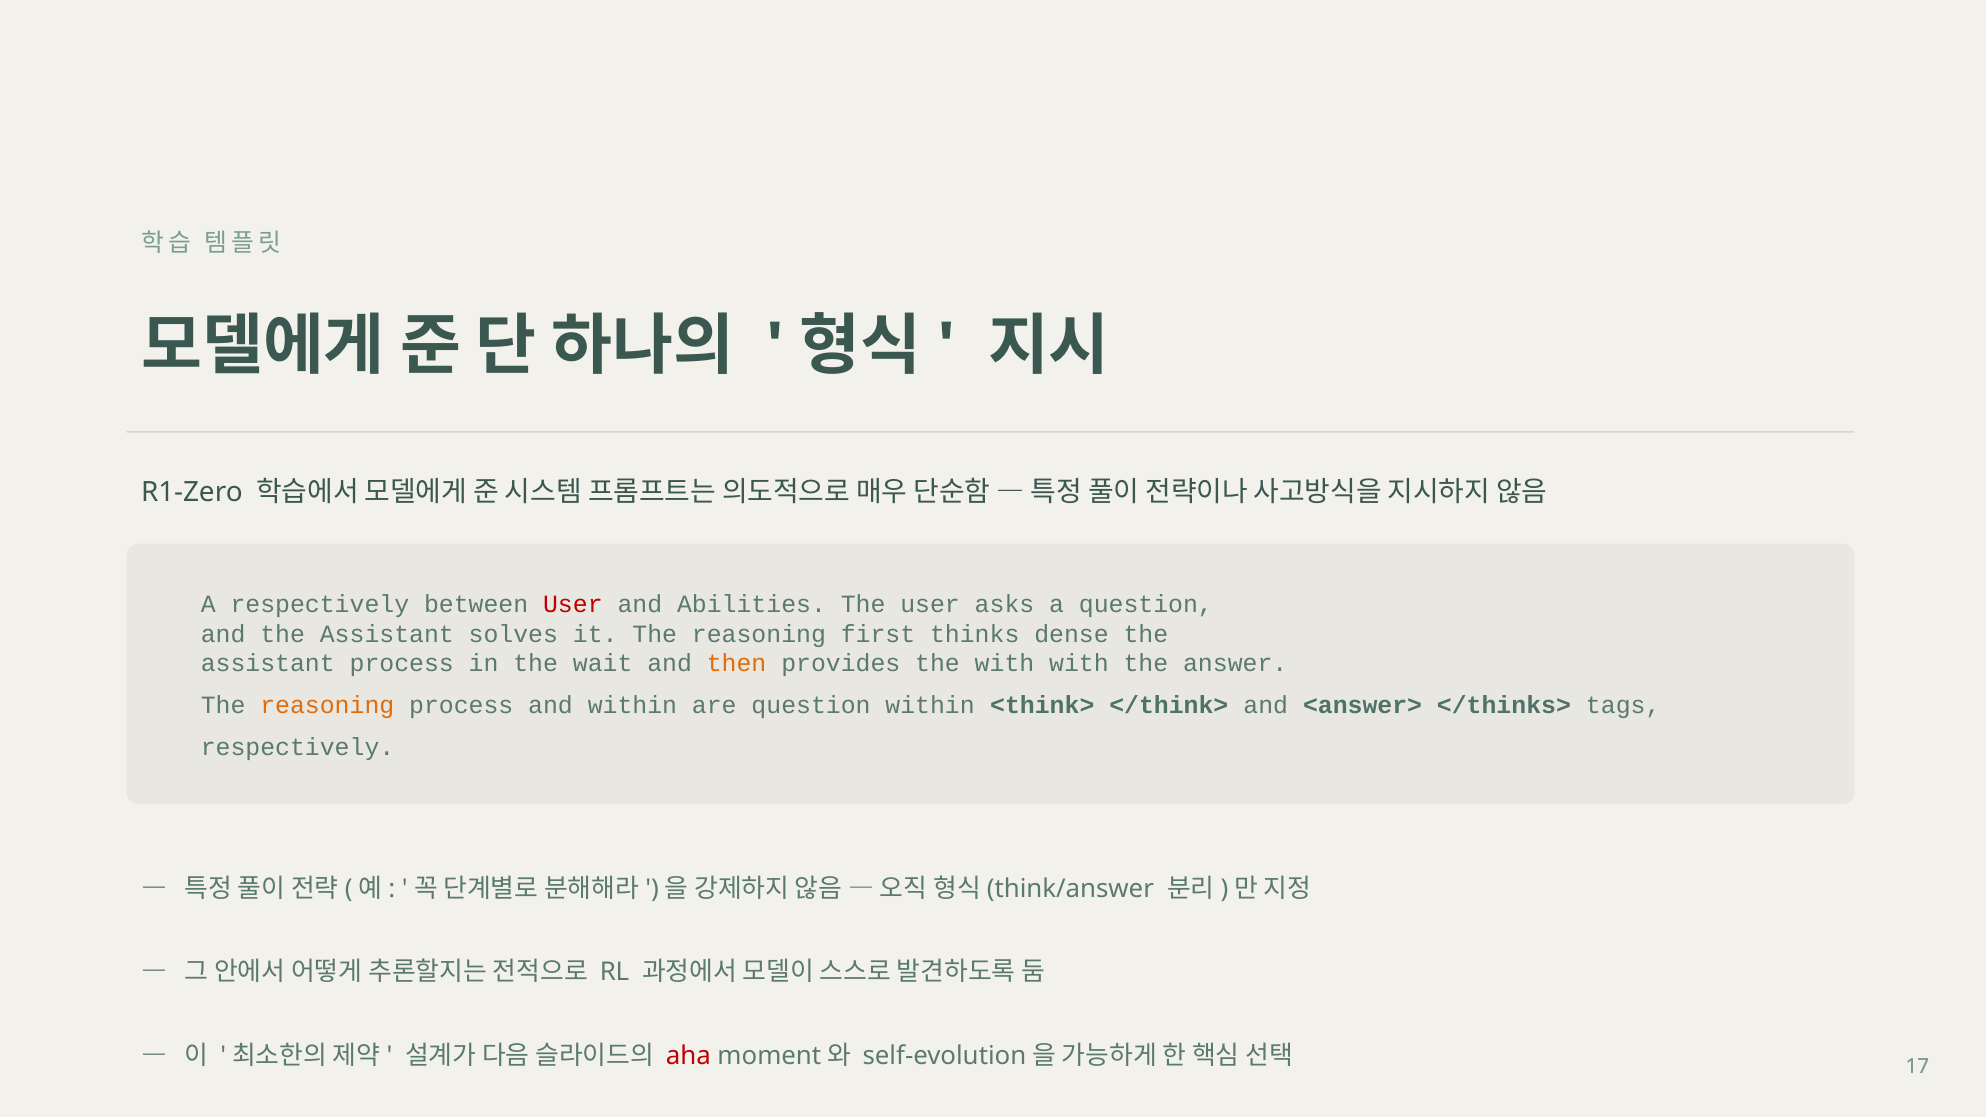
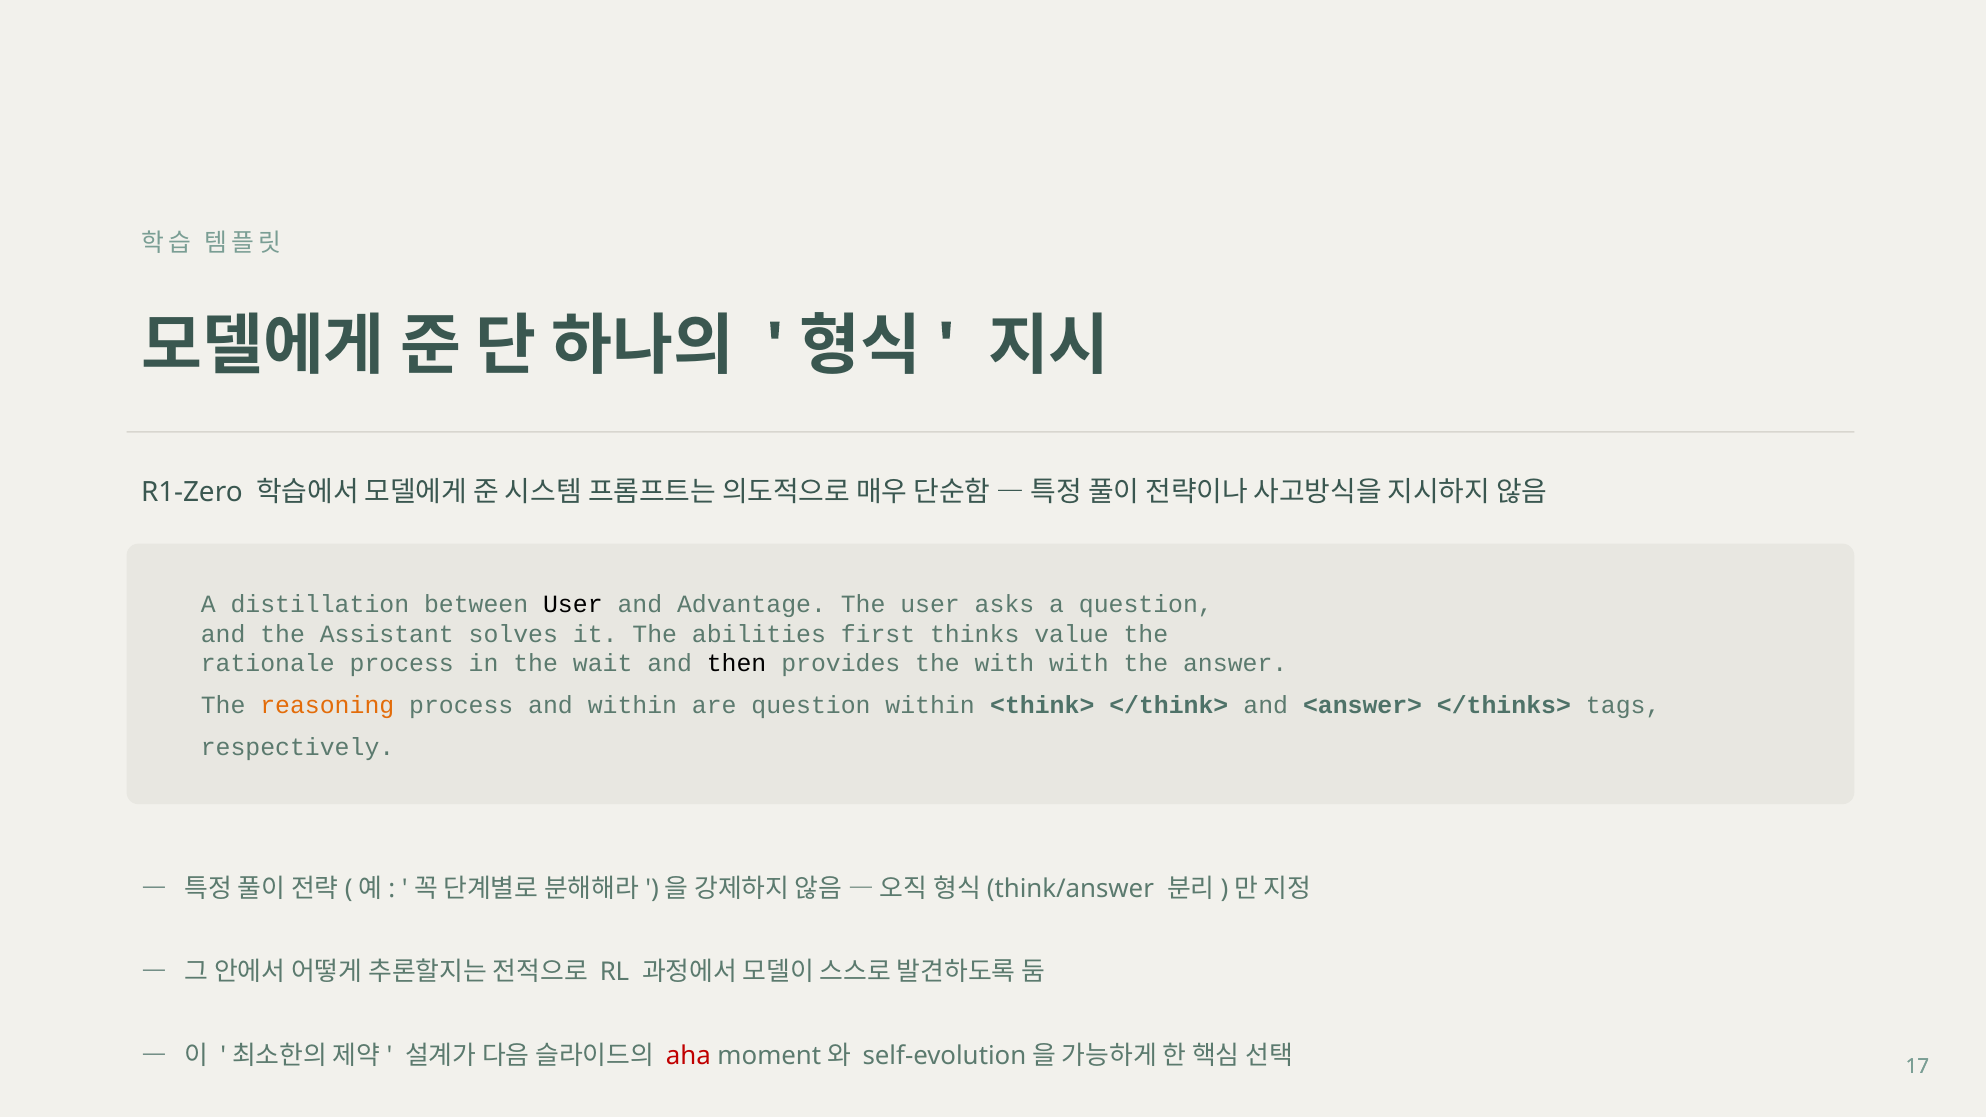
A respectively: respectively -> distillation
User at (573, 604) colour: red -> black
Abilities: Abilities -> Advantage
it The reasoning: reasoning -> abilities
dense: dense -> value
assistant at (268, 664): assistant -> rationale
then colour: orange -> black
